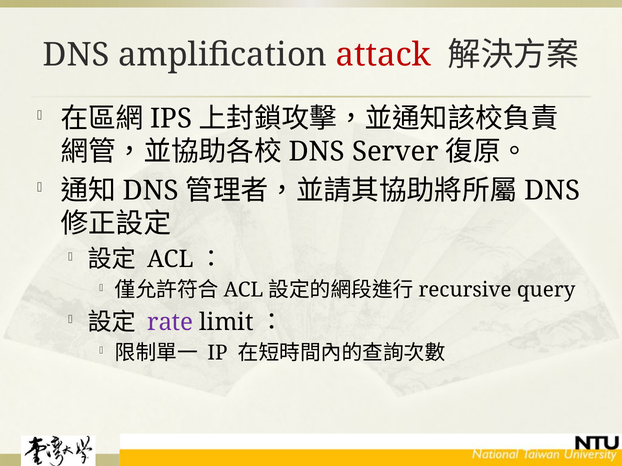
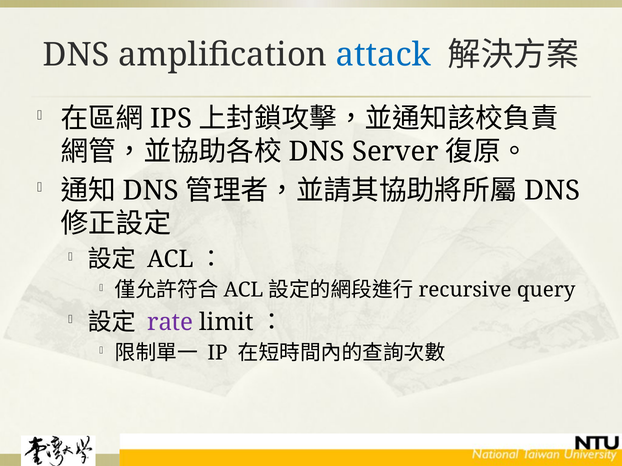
attack colour: red -> blue
